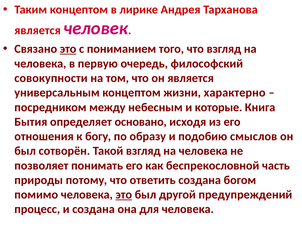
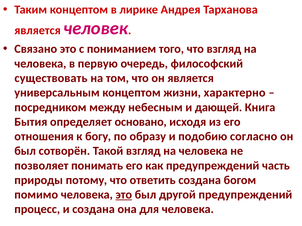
это at (68, 49) underline: present -> none
совокупности: совокупности -> существовать
которые: которые -> дающей
смыслов: смыслов -> согласно
как беспрекословной: беспрекословной -> предупреждений
